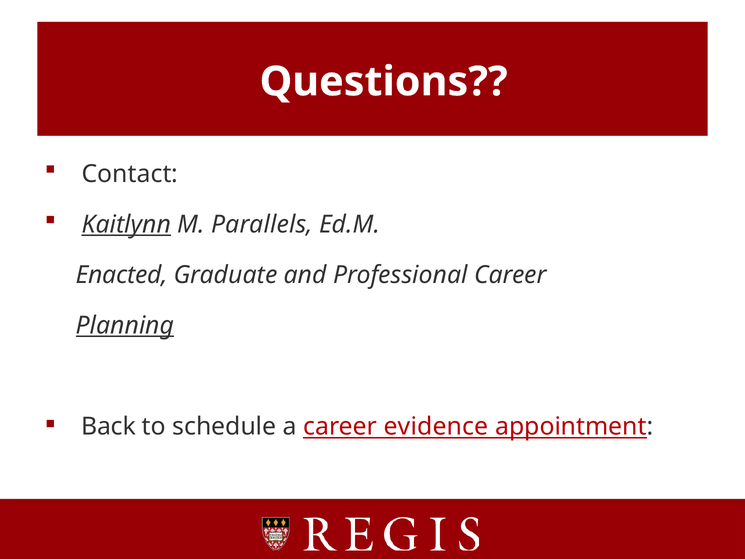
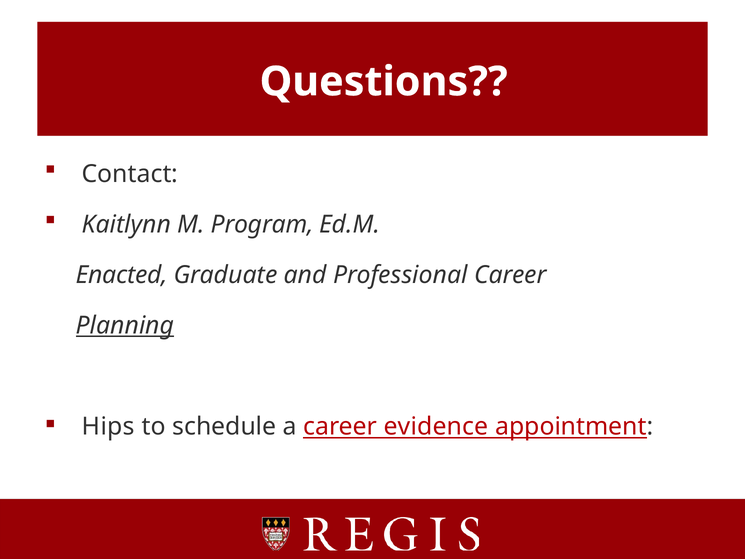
Kaitlynn underline: present -> none
Parallels: Parallels -> Program
Back: Back -> Hips
